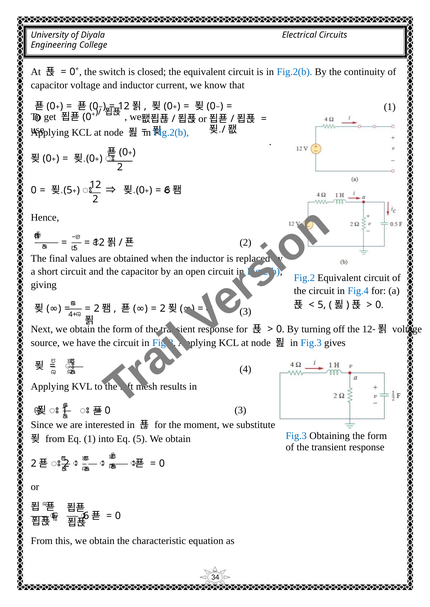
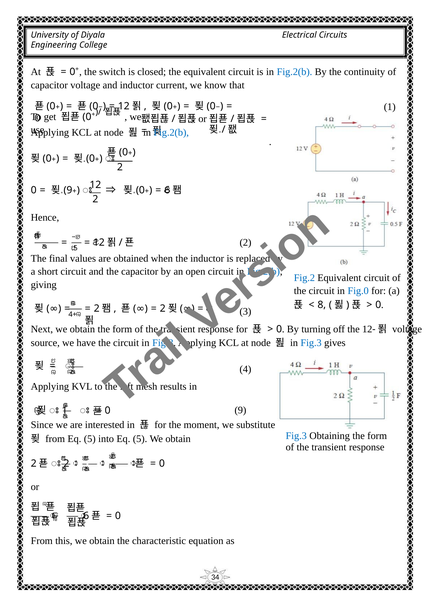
5 at (68, 190): 5 -> 9
Fig.4: Fig.4 -> Fig.0
5 at (322, 305): 5 -> 8
3 at (240, 411): 3 -> 9
from Eq 1: 1 -> 5
